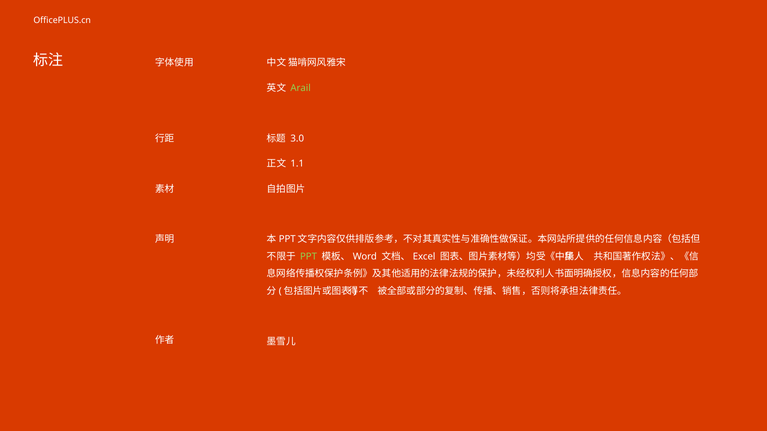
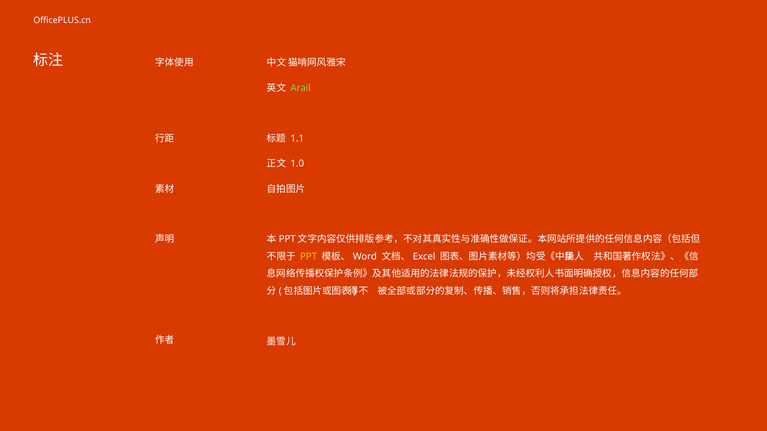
3.0: 3.0 -> 1.1
1.1: 1.1 -> 1.0
PPT colour: light green -> yellow
